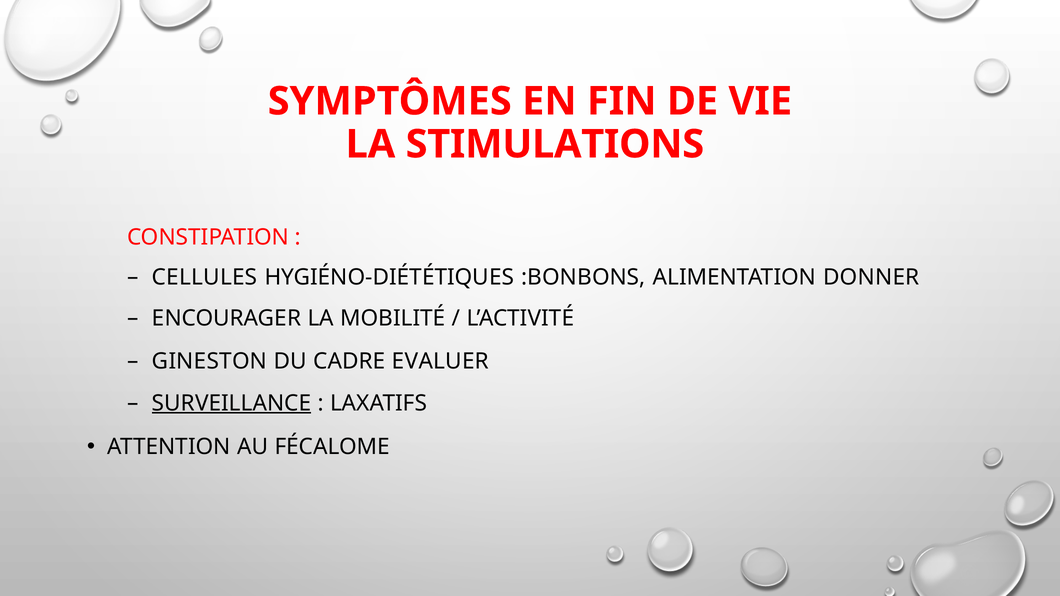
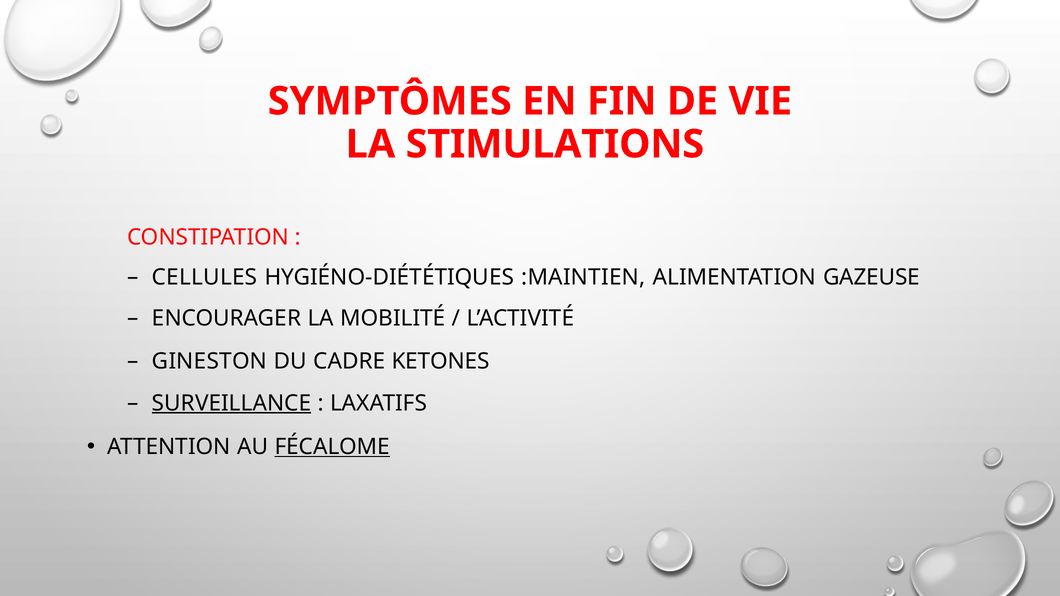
:BONBONS: :BONBONS -> :MAINTIEN
DONNER: DONNER -> GAZEUSE
EVALUER: EVALUER -> KETONES
FÉCALOME underline: none -> present
